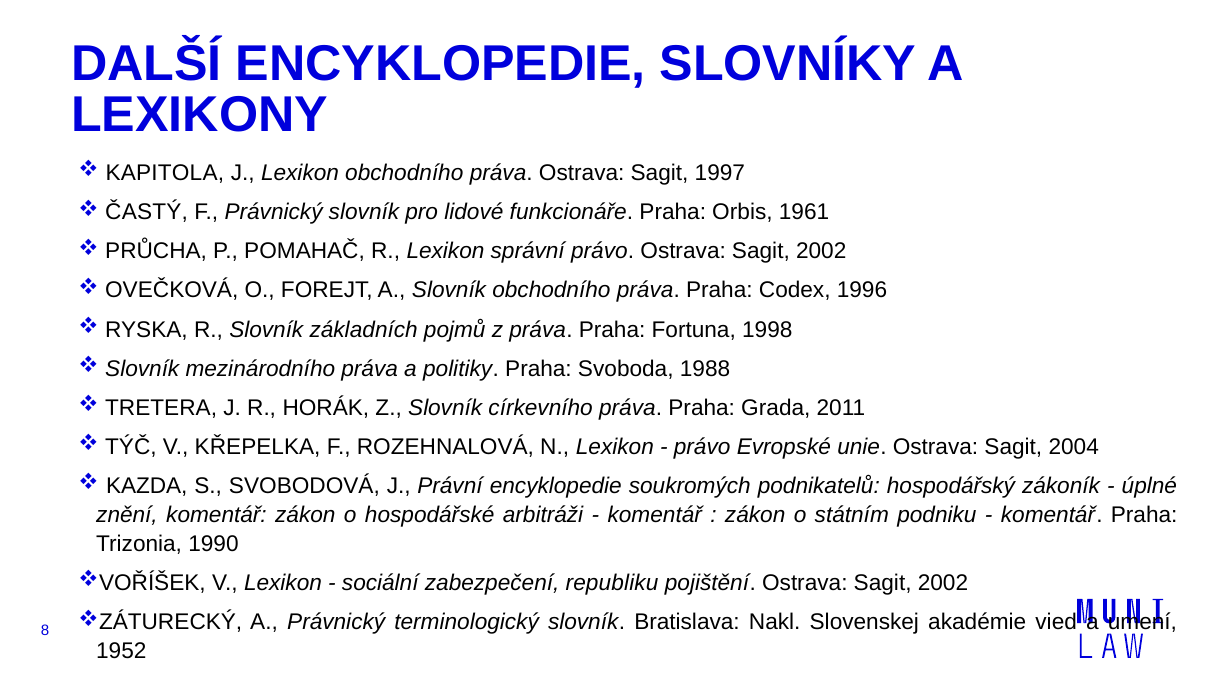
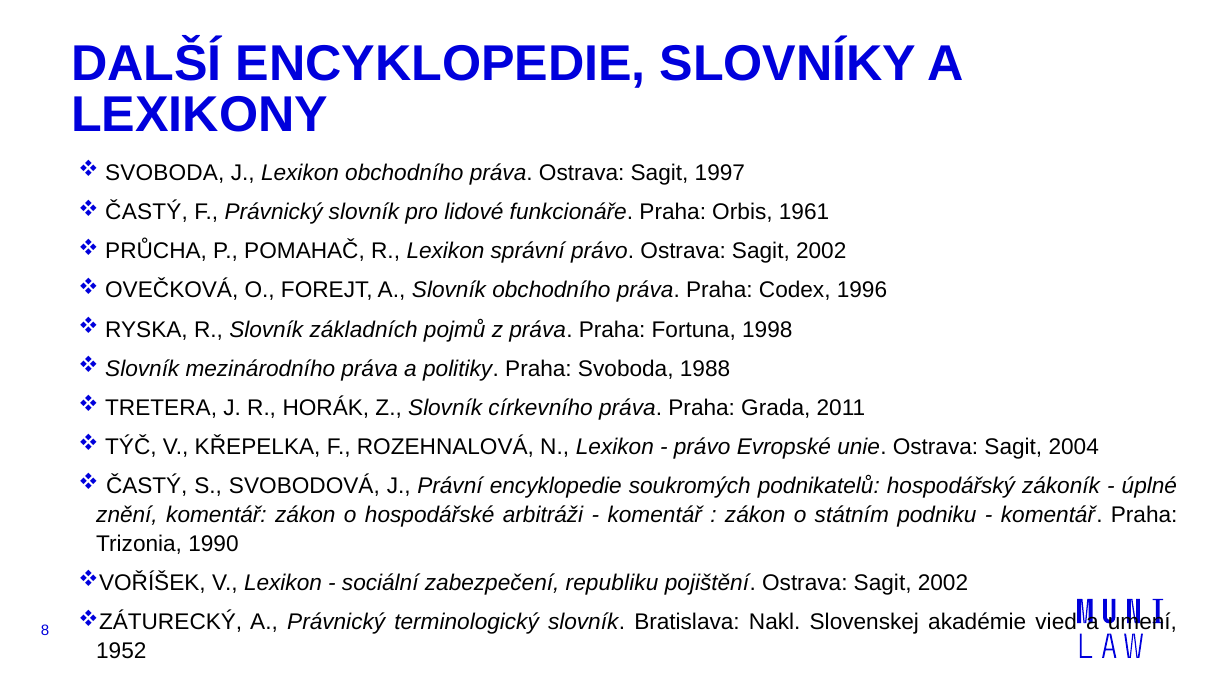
KAPITOLA at (165, 173): KAPITOLA -> SVOBODA
KAZDA at (147, 486): KAZDA -> ČASTÝ
